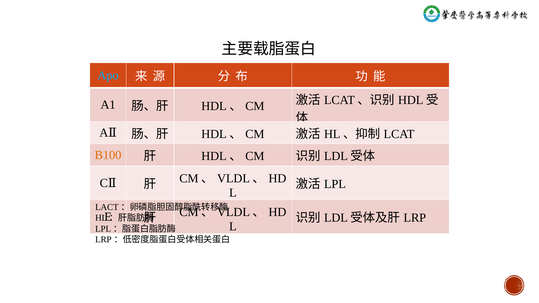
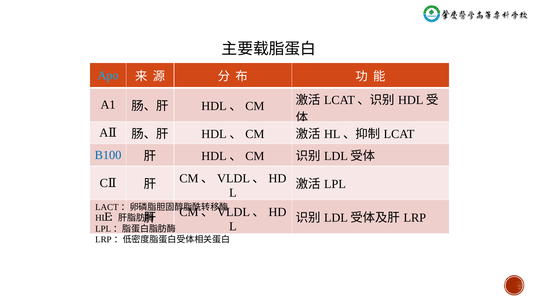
B100 colour: orange -> blue
